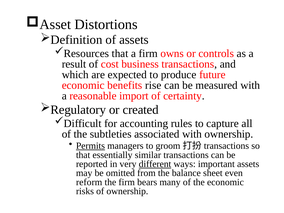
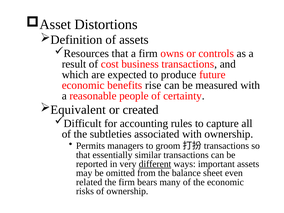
import: import -> people
Regulatory: Regulatory -> Equivalent
Permits underline: present -> none
reform: reform -> related
